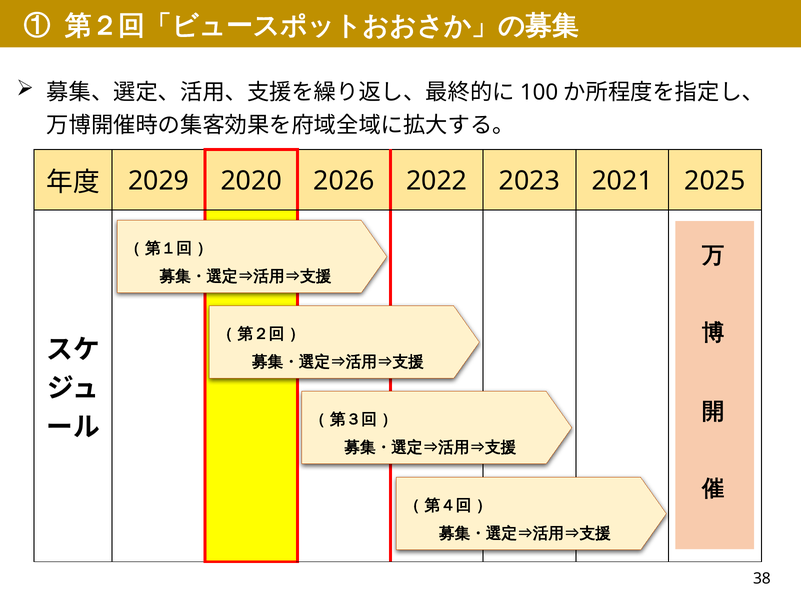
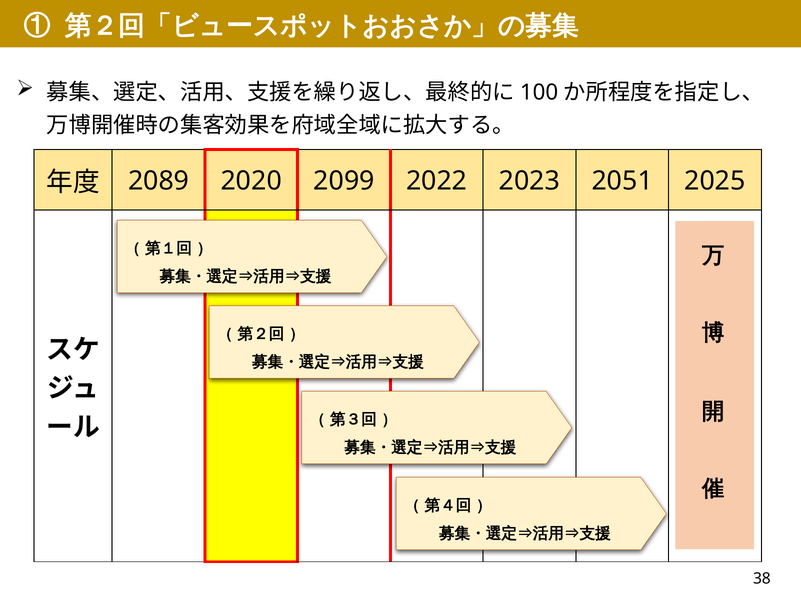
2029: 2029 -> 2089
2026: 2026 -> 2099
2021: 2021 -> 2051
